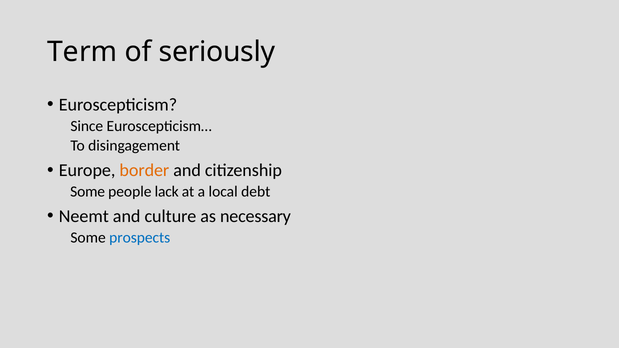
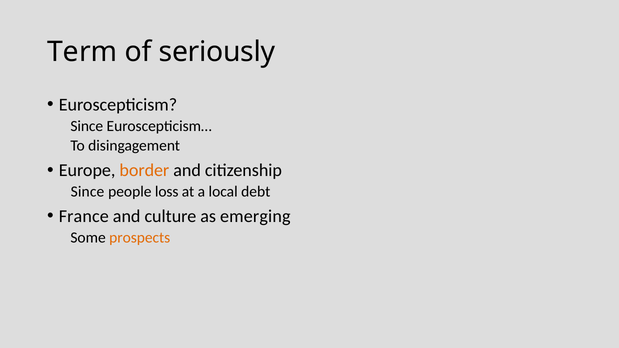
Some at (88, 192): Some -> Since
lack: lack -> loss
Neemt: Neemt -> France
necessary: necessary -> emerging
prospects colour: blue -> orange
